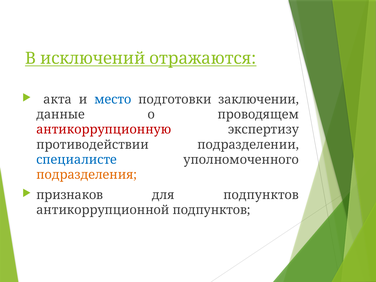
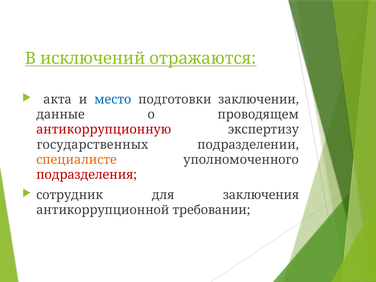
противодействии: противодействии -> государственных
специалисте colour: blue -> orange
подразделения colour: orange -> red
признаков: признаков -> сотрудник
для подпунктов: подпунктов -> заключения
антикоррупционной подпунктов: подпунктов -> требовании
